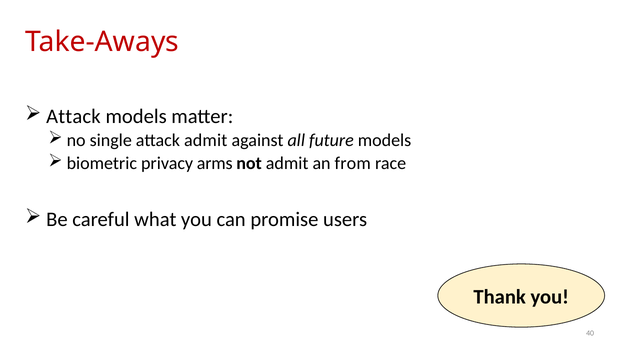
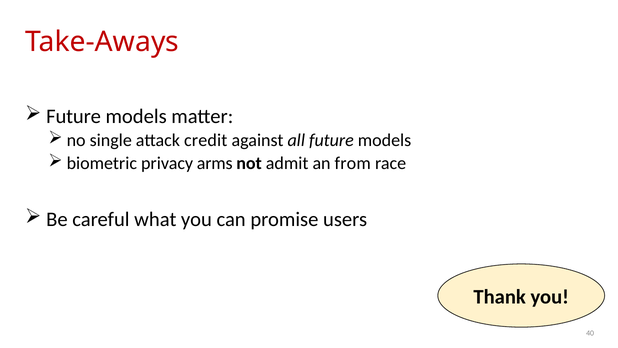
Attack at (73, 116): Attack -> Future
attack admit: admit -> credit
